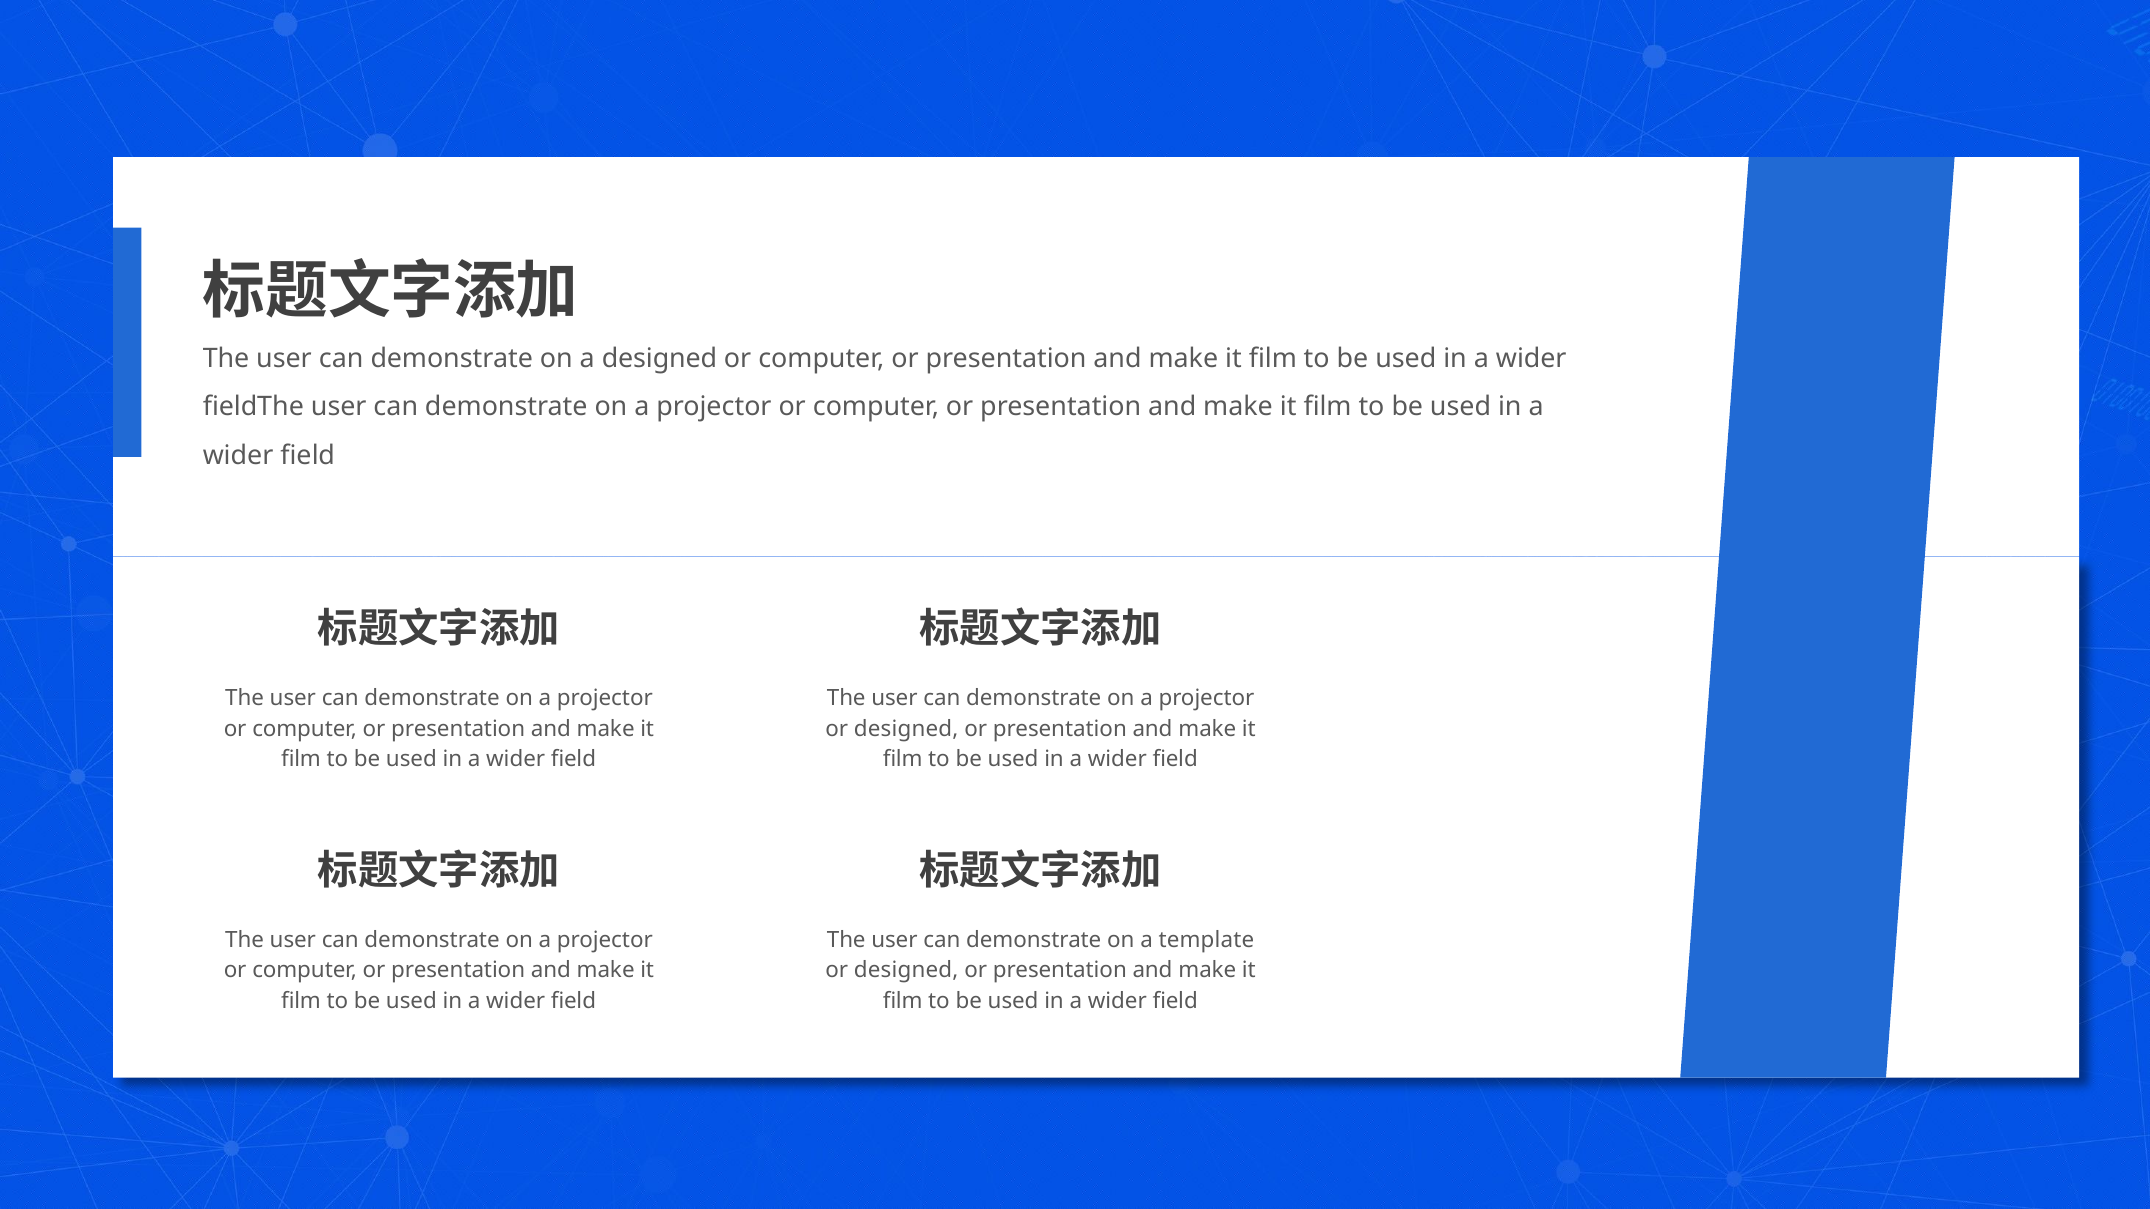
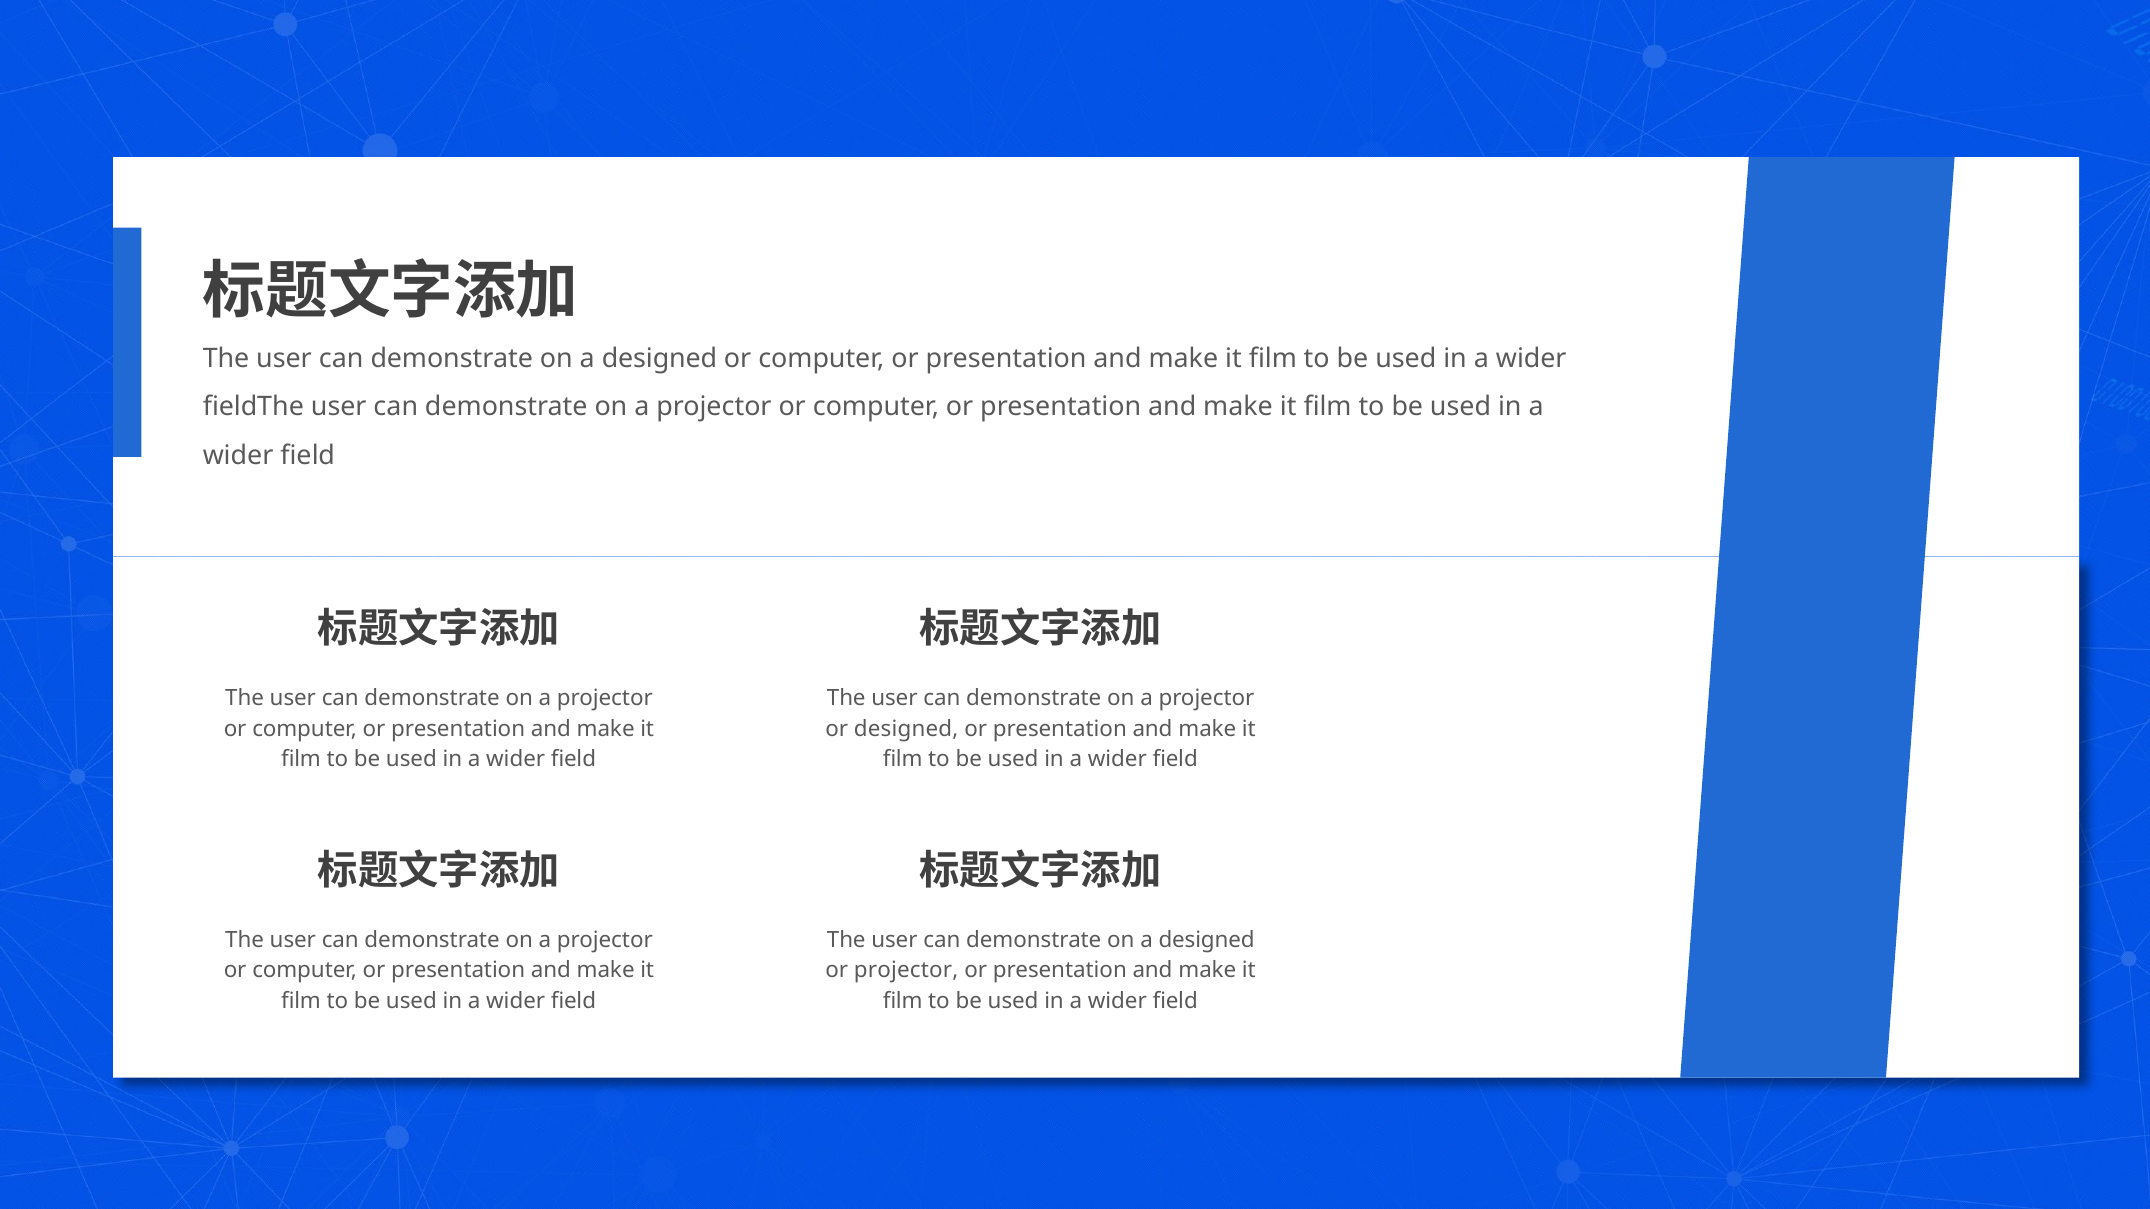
template at (1206, 940): template -> designed
designed at (906, 971): designed -> projector
